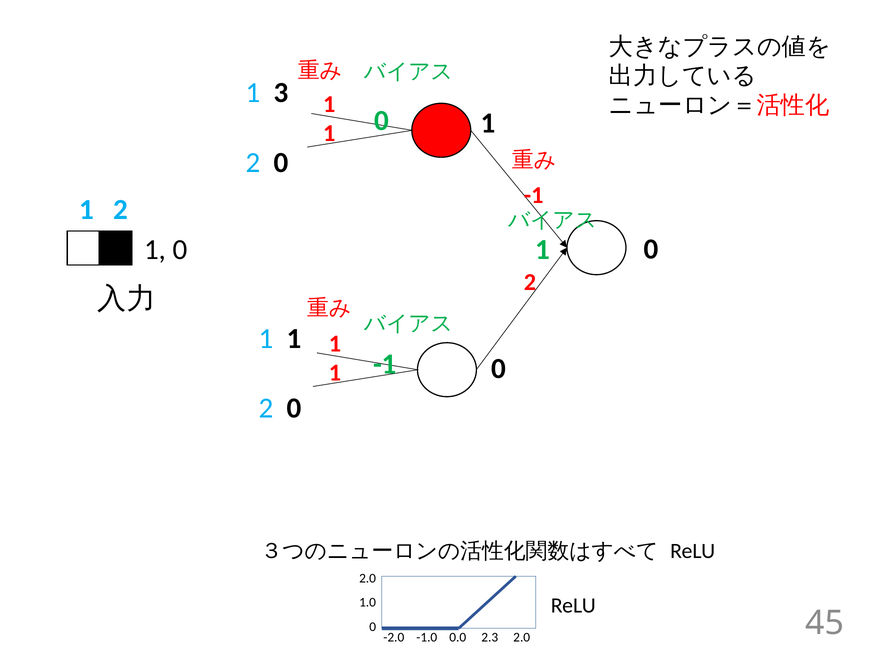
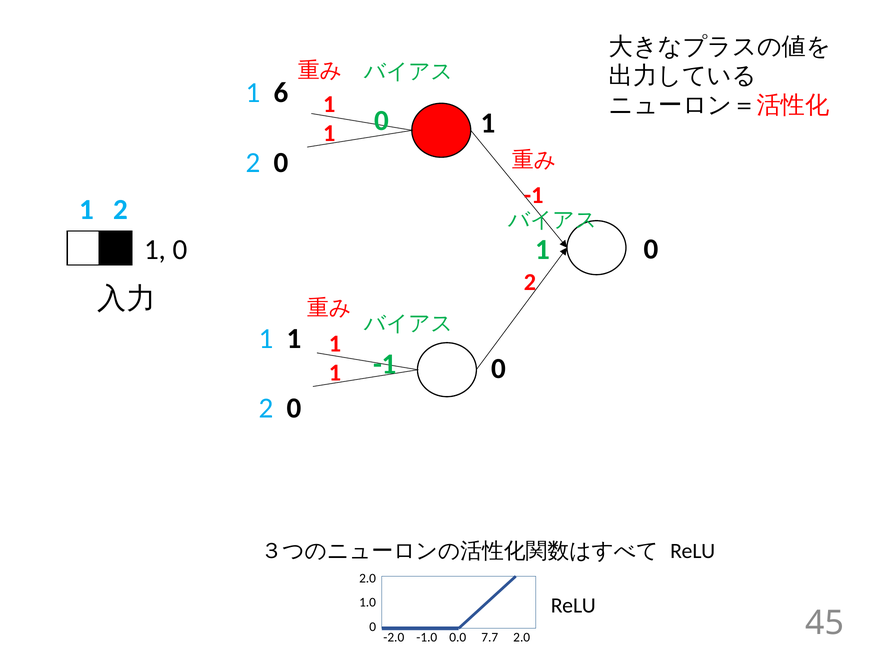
3: 3 -> 6
2.3: 2.3 -> 7.7
